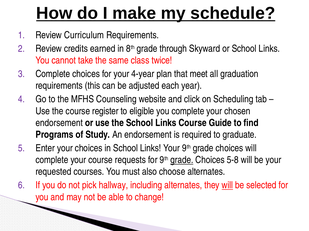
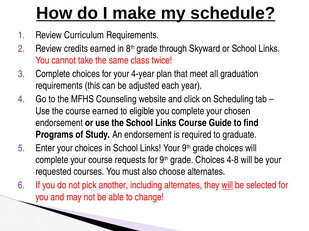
course register: register -> earned
grade at (182, 160) underline: present -> none
5-8: 5-8 -> 4-8
hallway: hallway -> another
